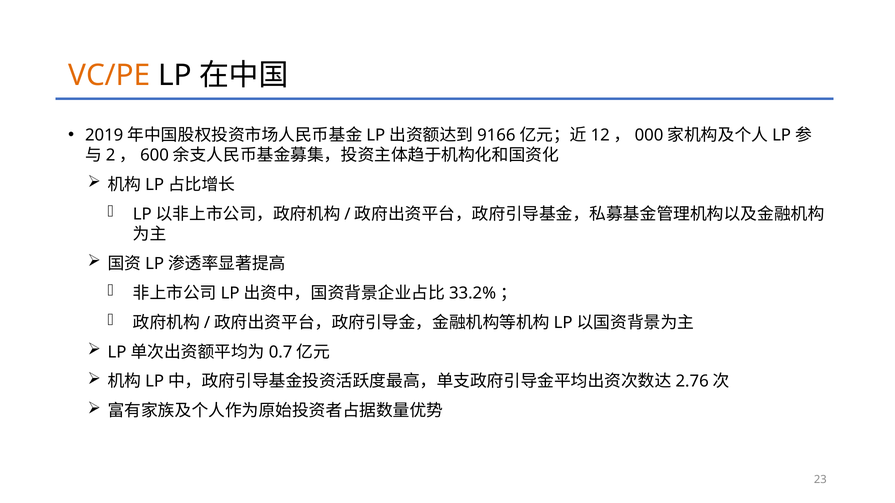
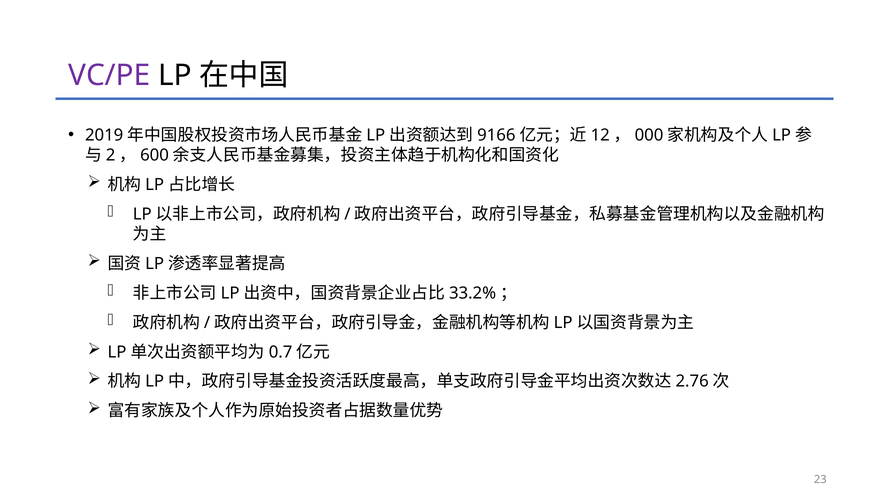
VC/PE colour: orange -> purple
